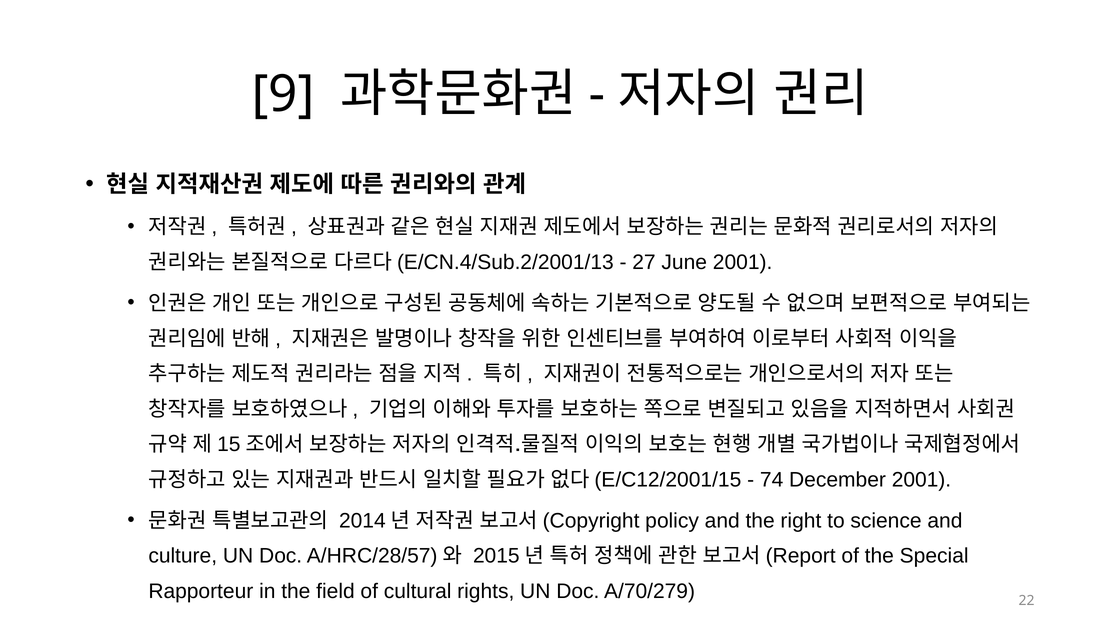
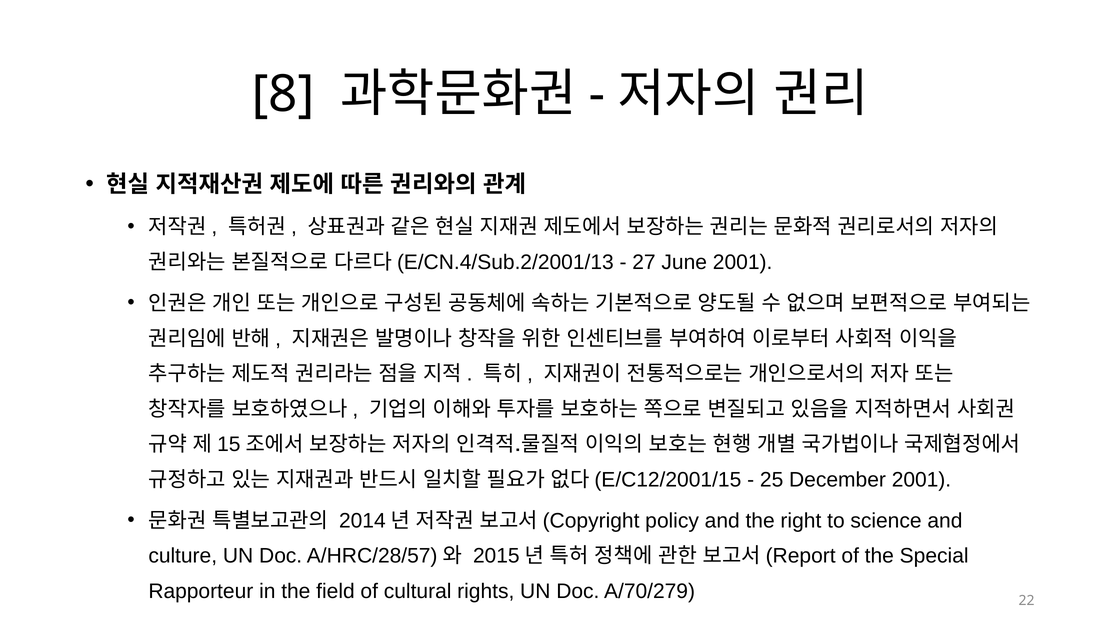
9: 9 -> 8
74: 74 -> 25
